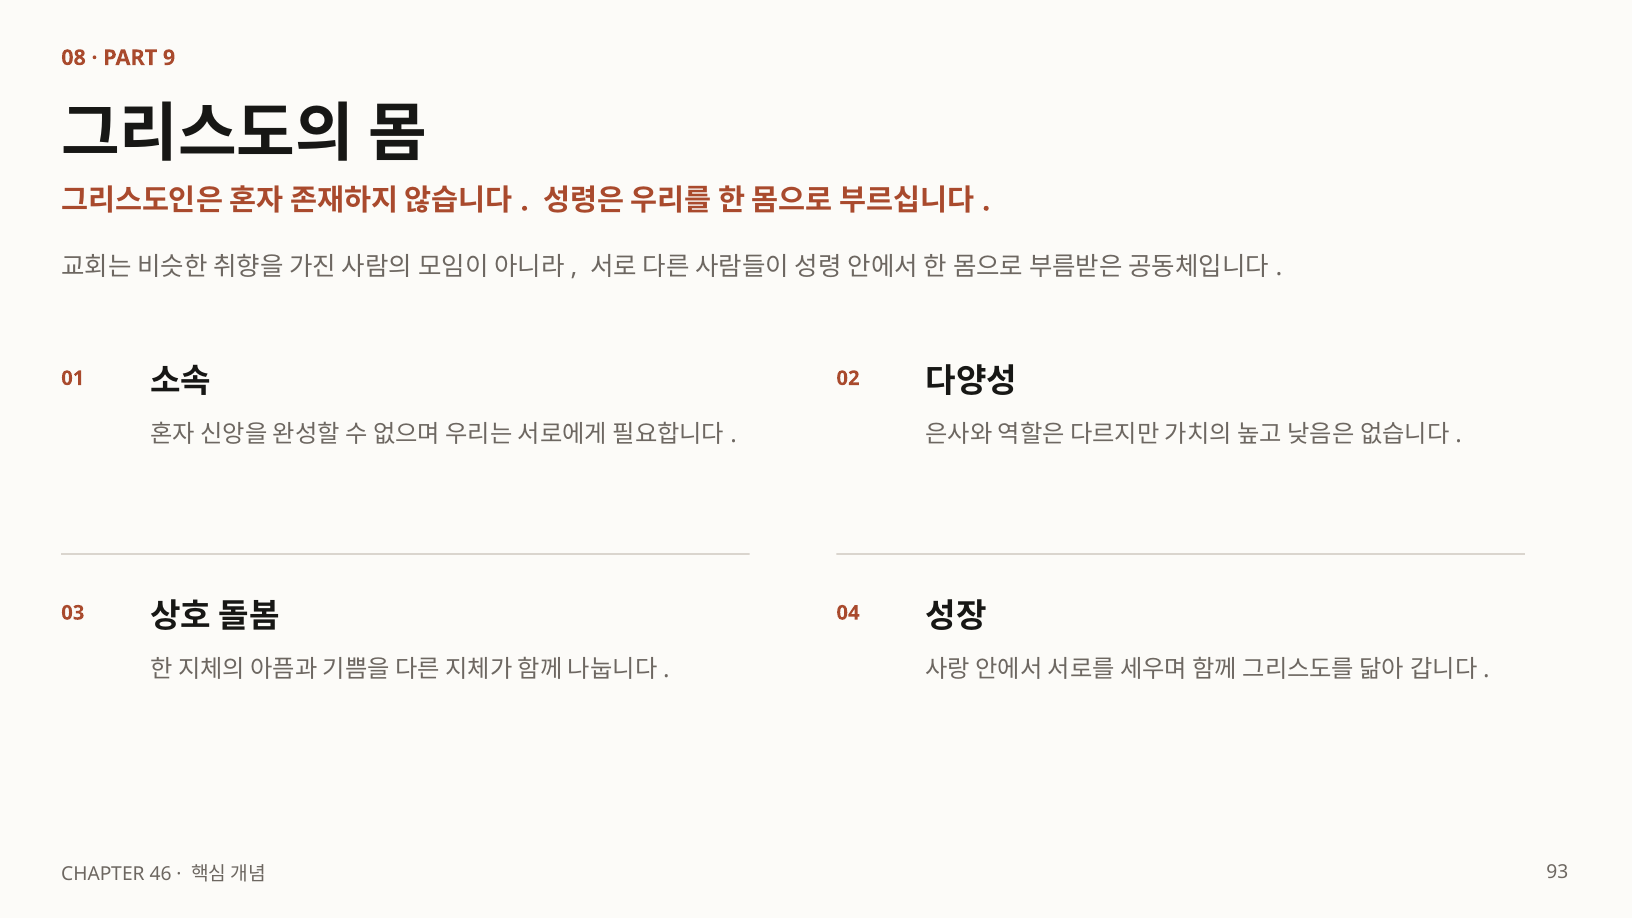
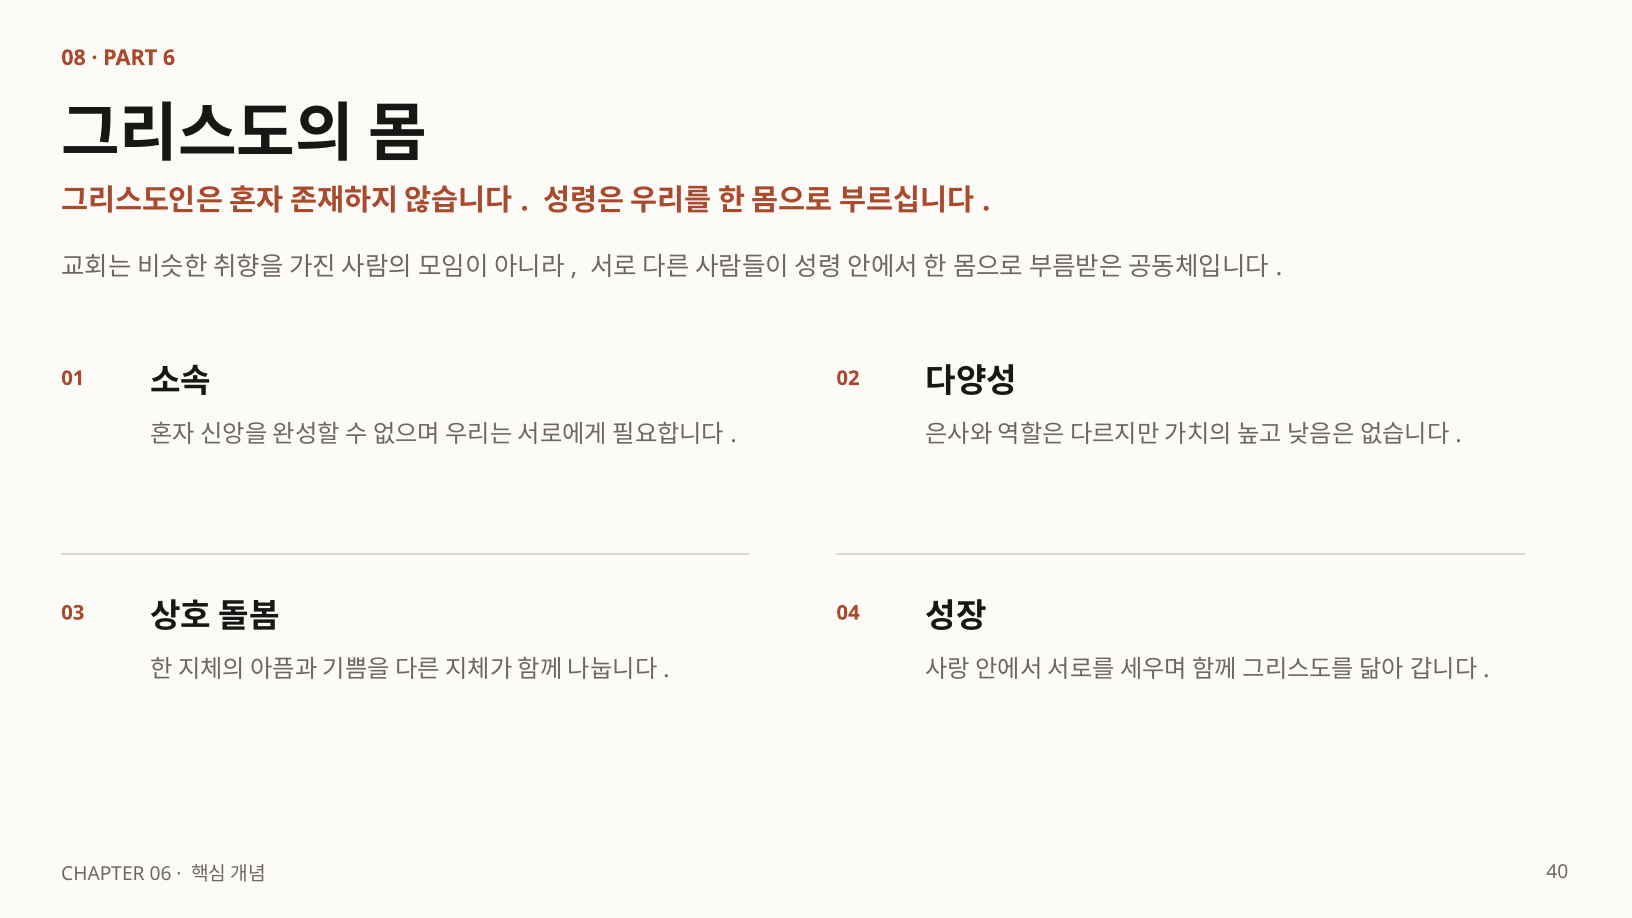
9: 9 -> 6
46: 46 -> 06
93: 93 -> 40
